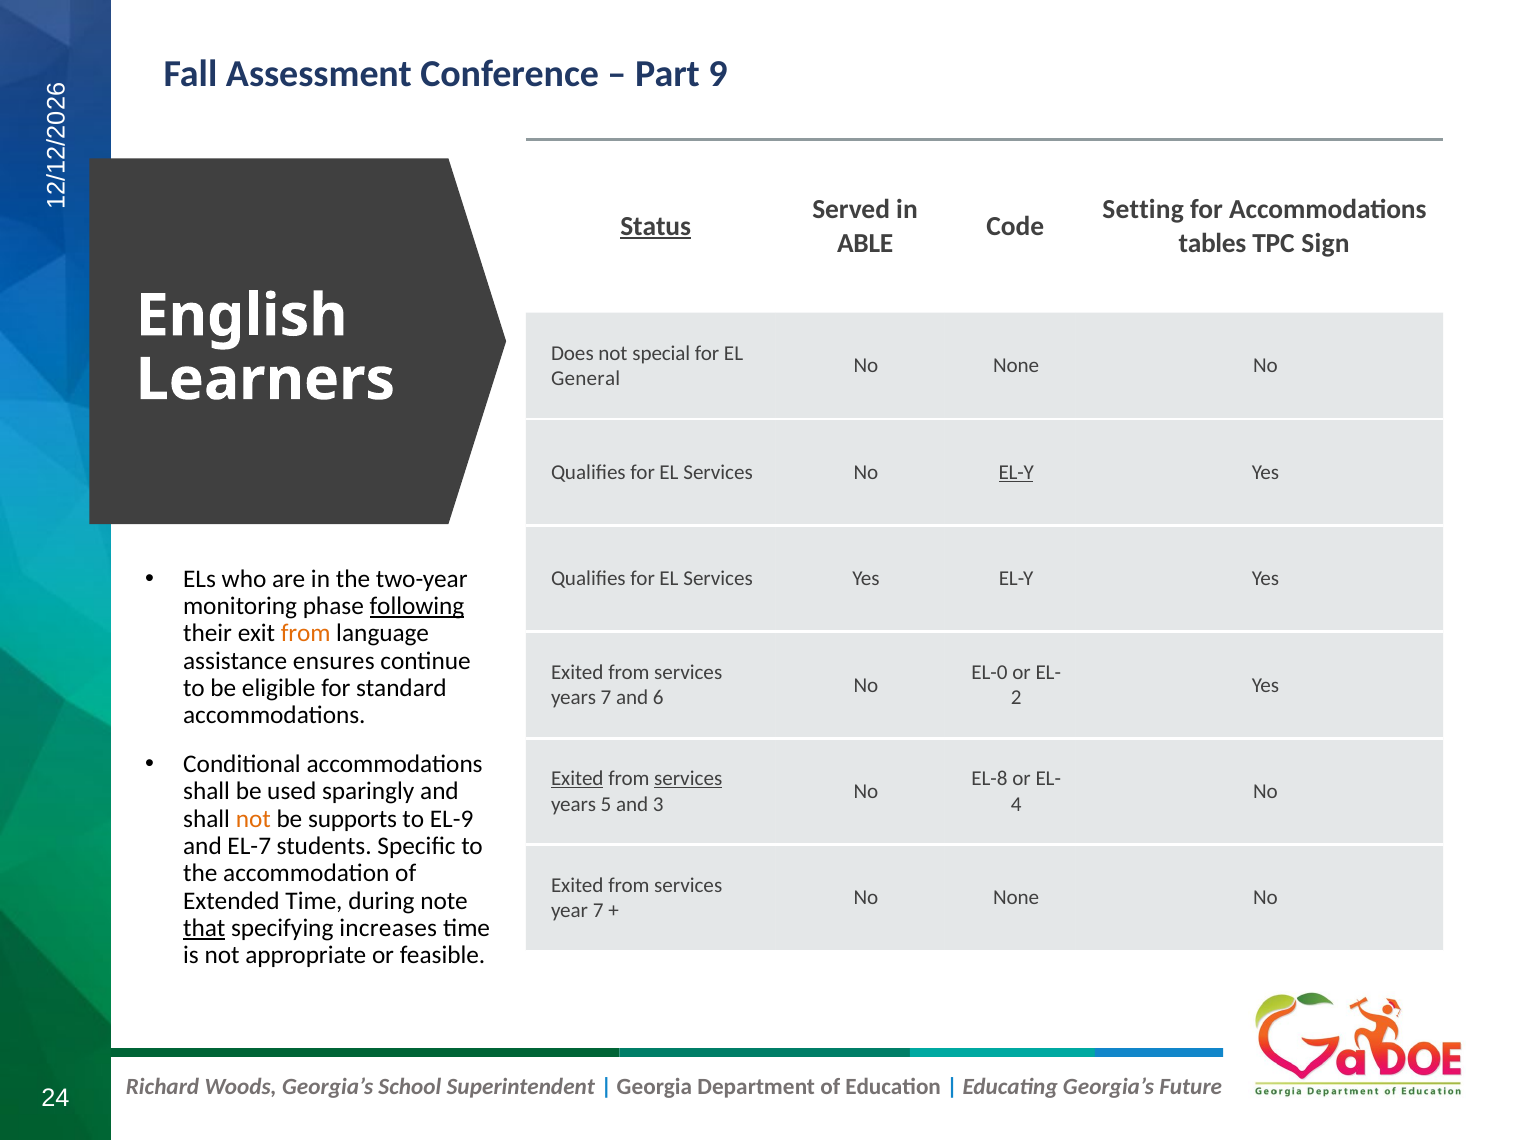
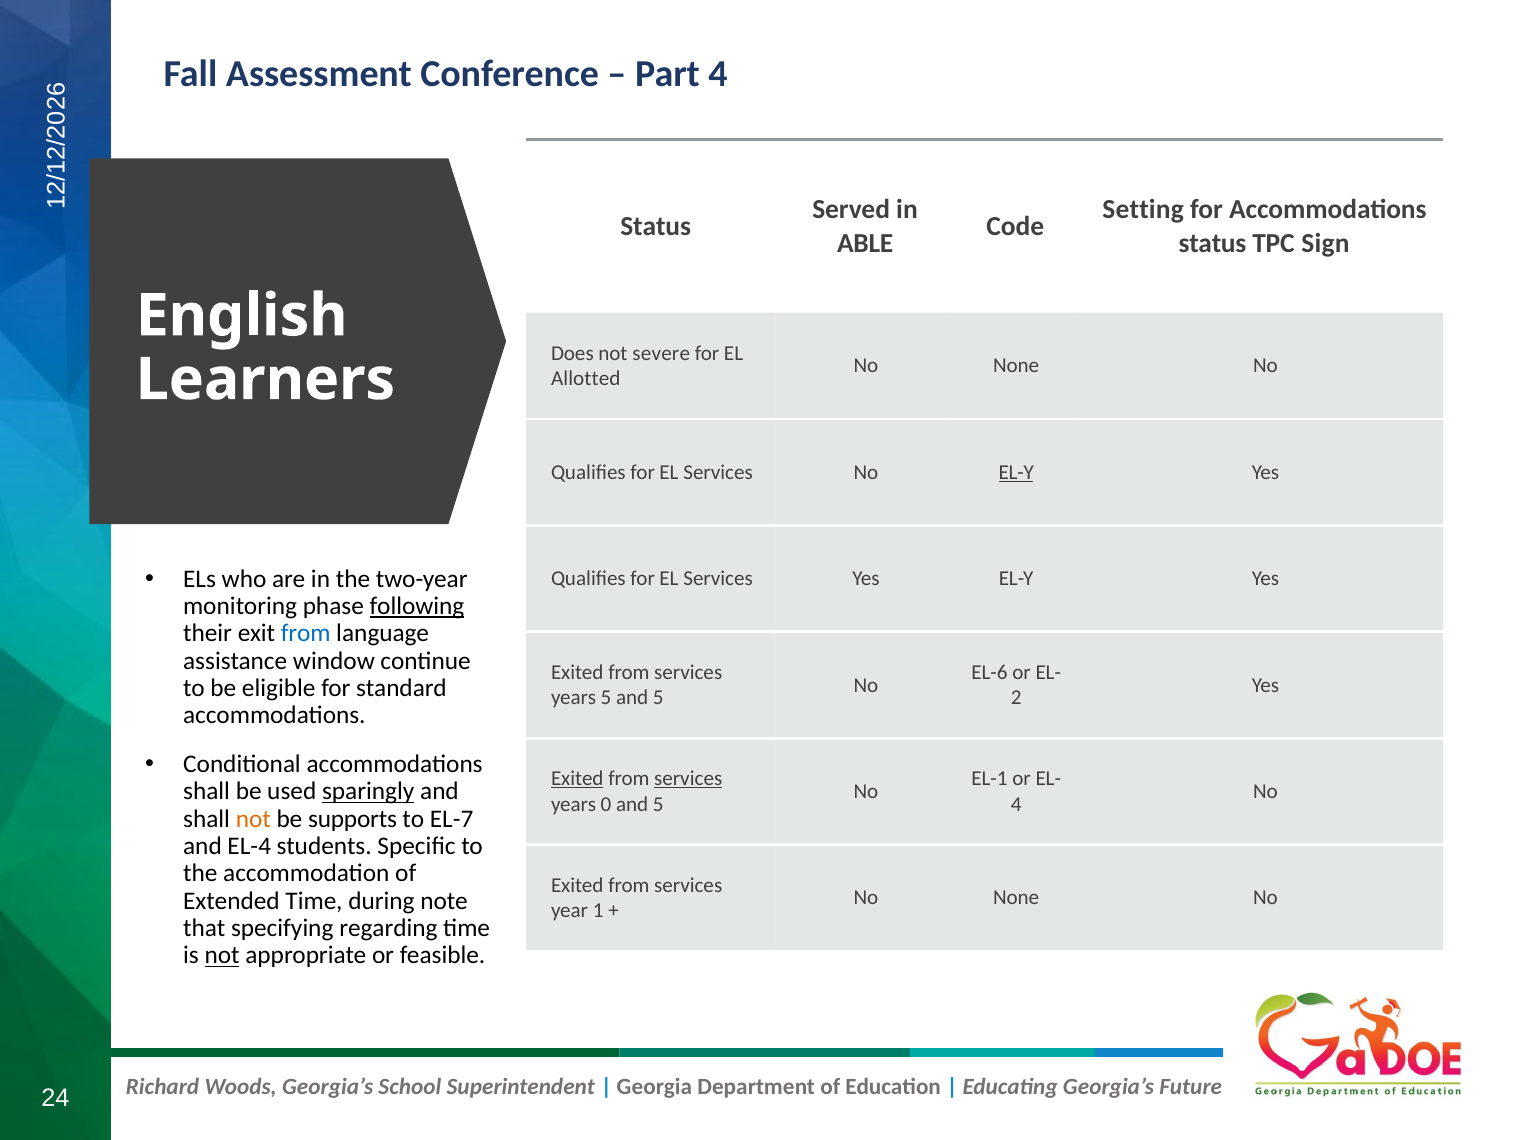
9 at (718, 74): 9 -> 4
Status at (656, 226) underline: present -> none
tables at (1212, 243): tables -> status
special: special -> severe
General: General -> Allotted
from at (306, 634) colour: orange -> blue
ensures: ensures -> window
EL-0: EL-0 -> EL-6
years 7: 7 -> 5
6 at (658, 698): 6 -> 5
EL-8: EL-8 -> EL-1
sparingly underline: none -> present
years 5: 5 -> 0
3 at (658, 804): 3 -> 5
EL-9: EL-9 -> EL-7
EL-7: EL-7 -> EL-4
year 7: 7 -> 1
that underline: present -> none
increases: increases -> regarding
not at (222, 956) underline: none -> present
